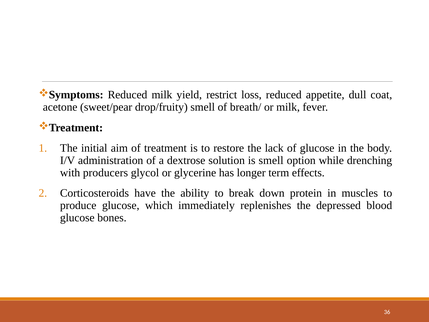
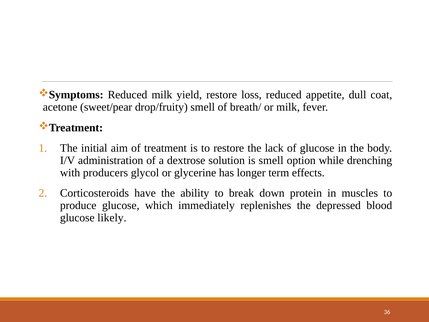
yield restrict: restrict -> restore
bones: bones -> likely
